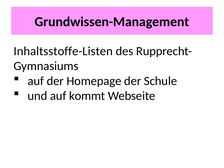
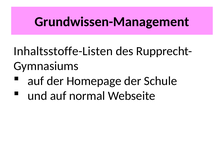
kommt: kommt -> normal
